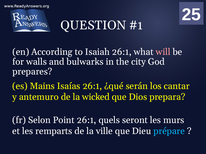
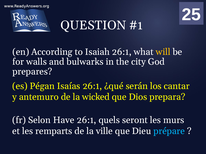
will colour: pink -> yellow
Mains: Mains -> Pégan
Point: Point -> Have
